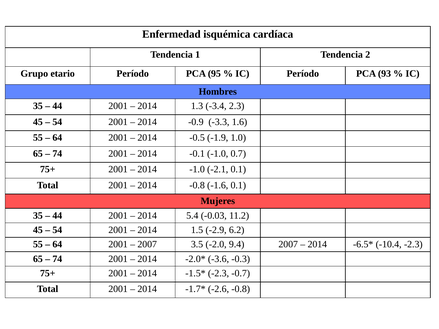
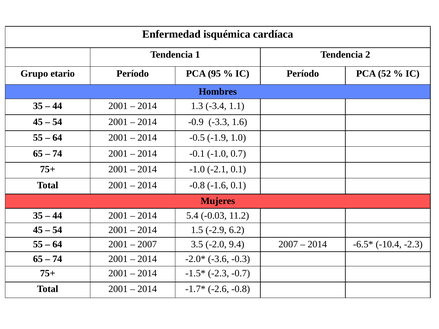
93: 93 -> 52
2.3: 2.3 -> 1.1
